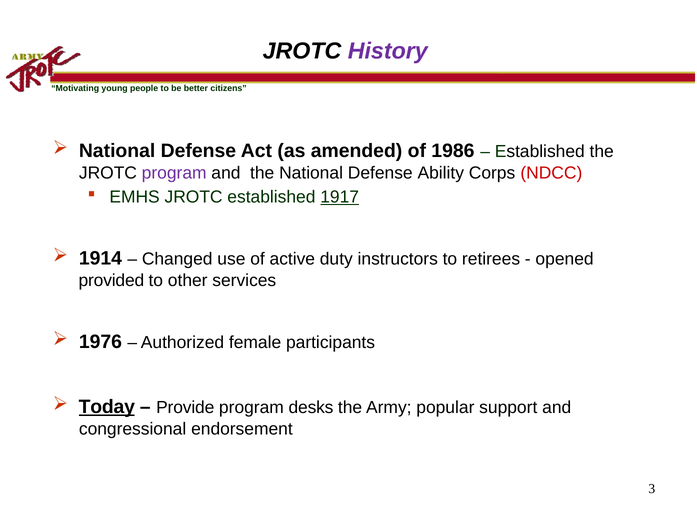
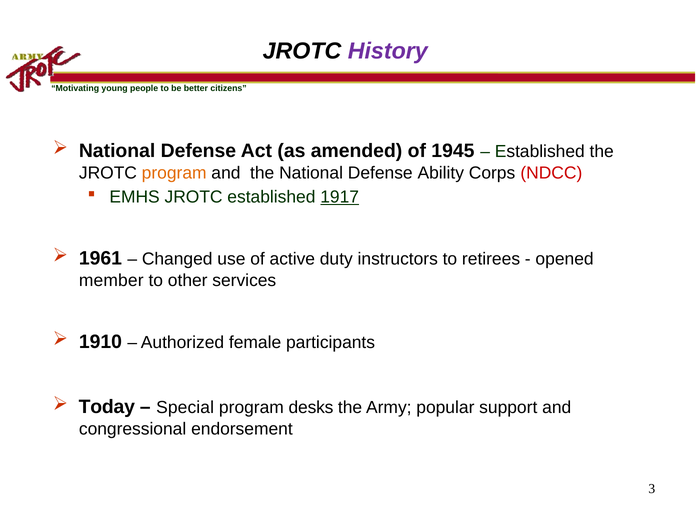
1986: 1986 -> 1945
program at (174, 173) colour: purple -> orange
1914: 1914 -> 1961
provided: provided -> member
1976: 1976 -> 1910
Today underline: present -> none
Provide: Provide -> Special
